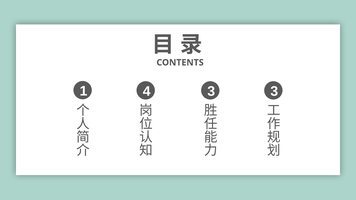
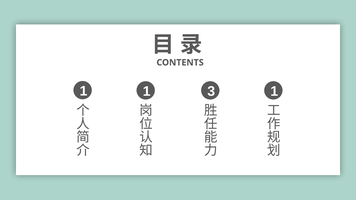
1 4: 4 -> 1
3 3: 3 -> 1
